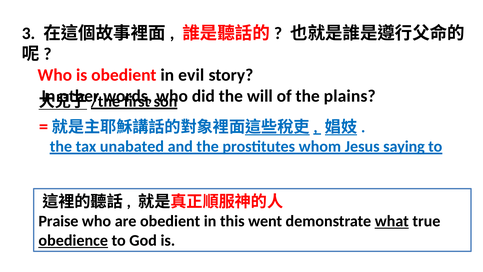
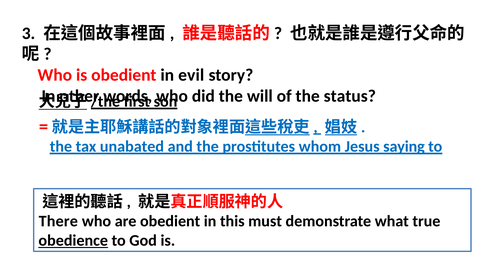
plains: plains -> status
Praise: Praise -> There
went: went -> must
what underline: present -> none
